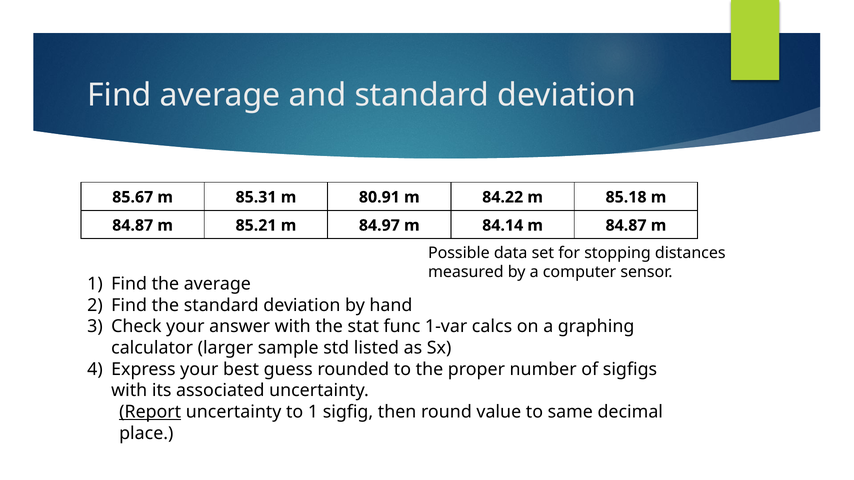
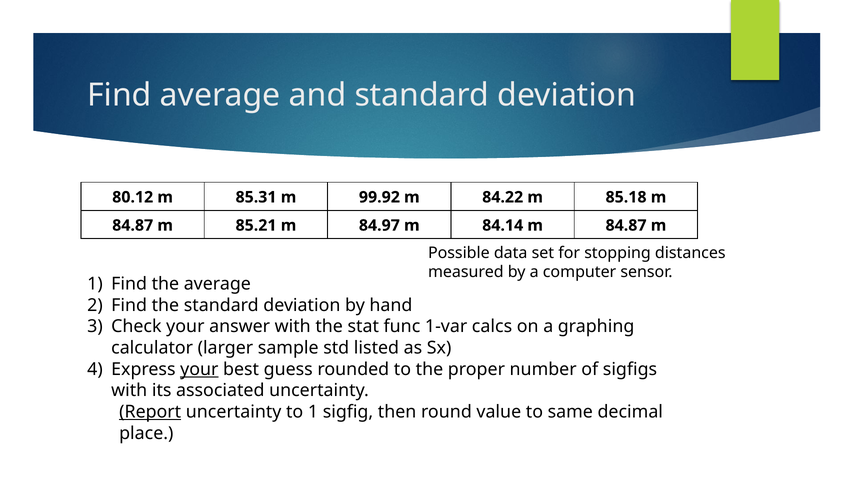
85.67: 85.67 -> 80.12
80.91: 80.91 -> 99.92
your at (199, 369) underline: none -> present
